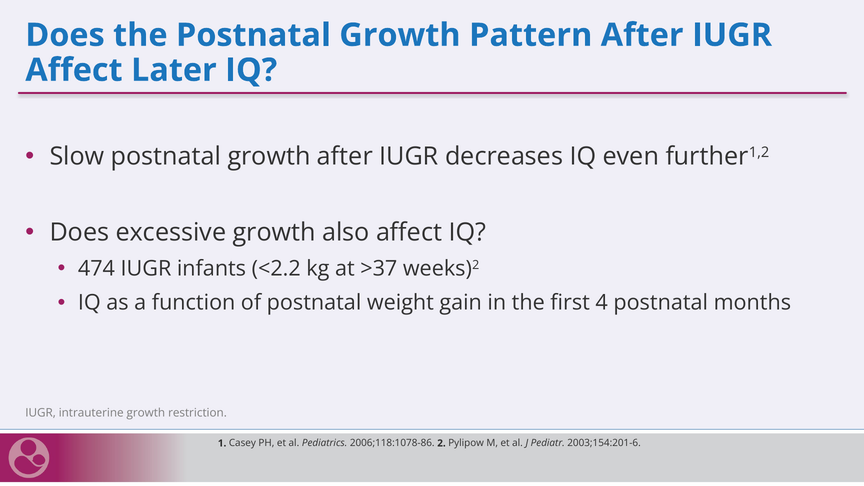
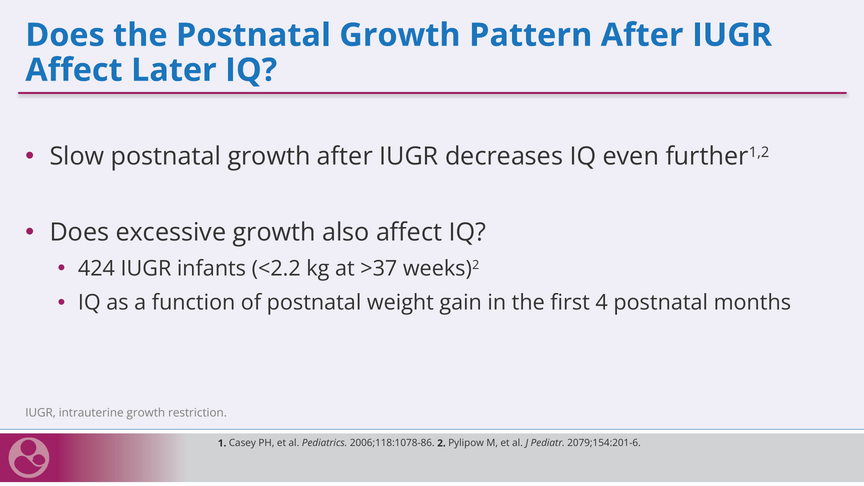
474: 474 -> 424
2003;154:201-6: 2003;154:201-6 -> 2079;154:201-6
